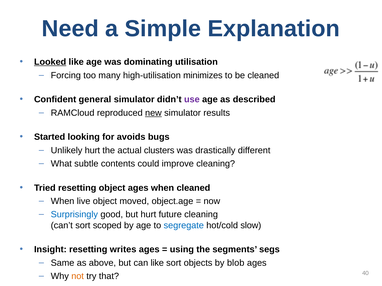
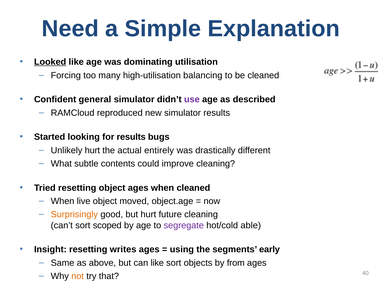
minimizes: minimizes -> balancing
new underline: present -> none
for avoids: avoids -> results
clusters: clusters -> entirely
Surprisingly colour: blue -> orange
segregate colour: blue -> purple
slow: slow -> able
segs: segs -> early
blob: blob -> from
